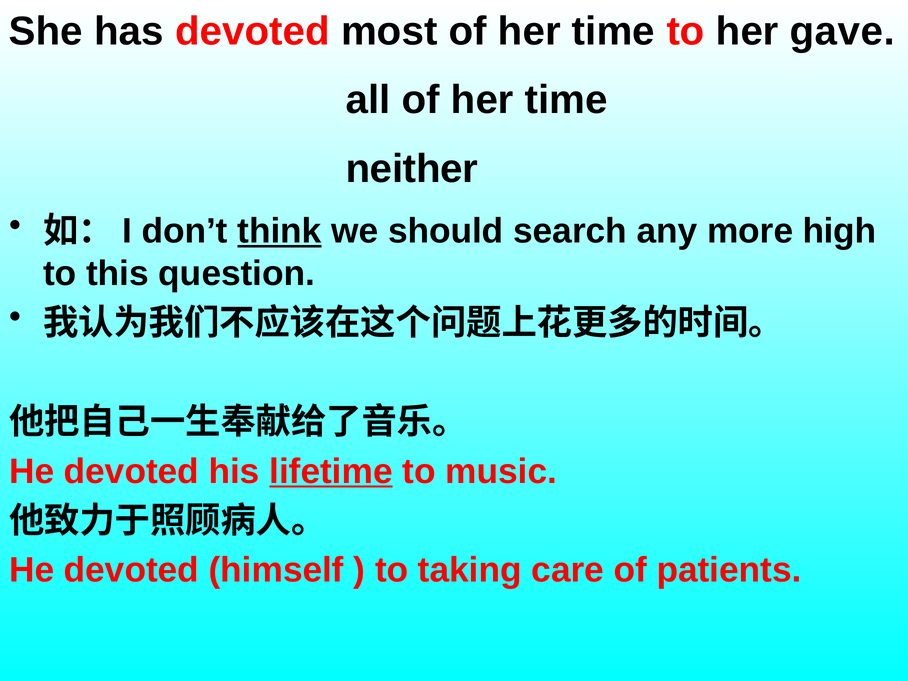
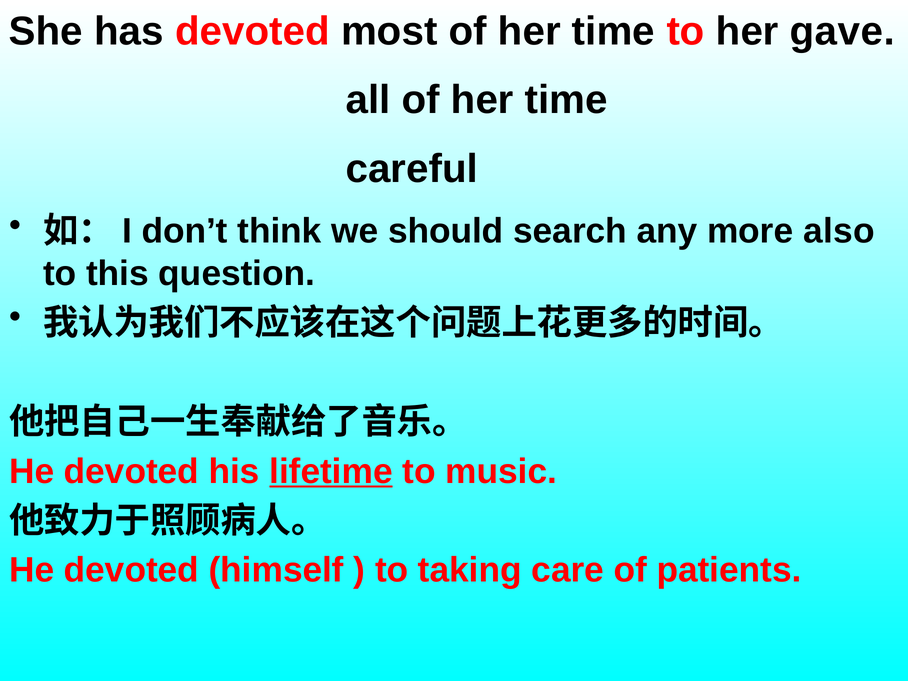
neither: neither -> careful
think underline: present -> none
high: high -> also
